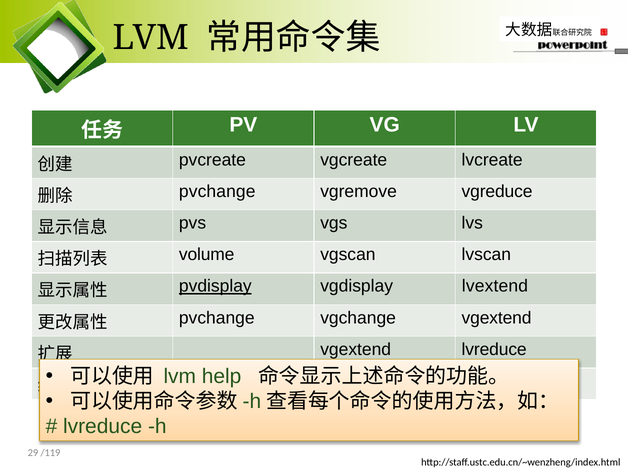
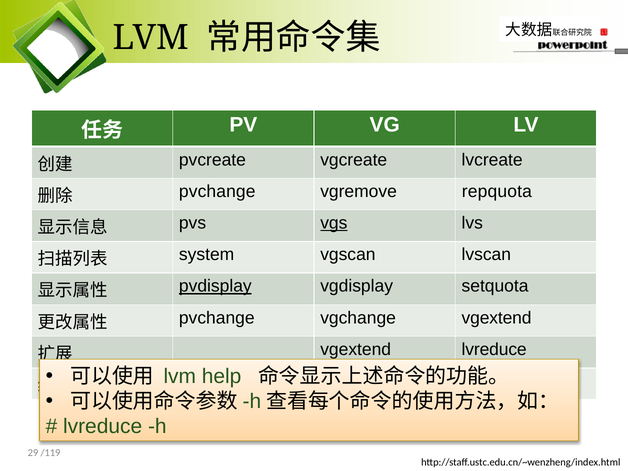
vgremove vgreduce: vgreduce -> repquota
vgs underline: none -> present
volume: volume -> system
lvextend: lvextend -> setquota
